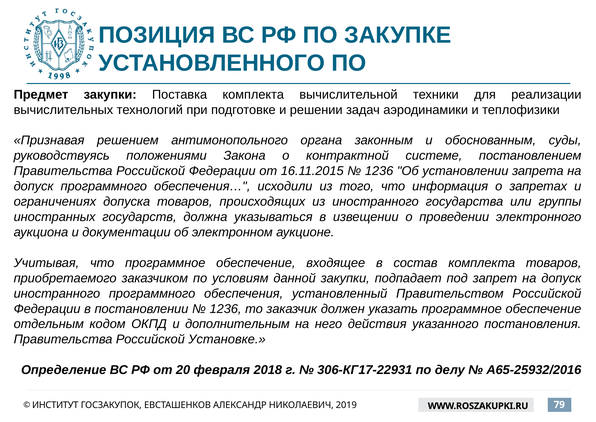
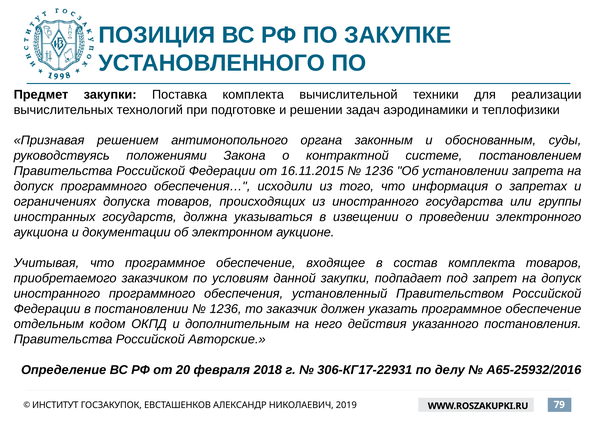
Установке: Установке -> Авторские
